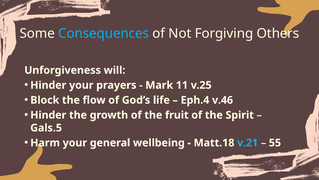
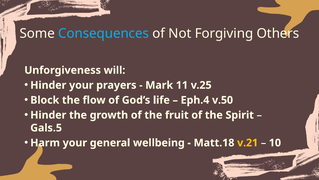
v.46: v.46 -> v.50
v.21 colour: light blue -> yellow
55: 55 -> 10
